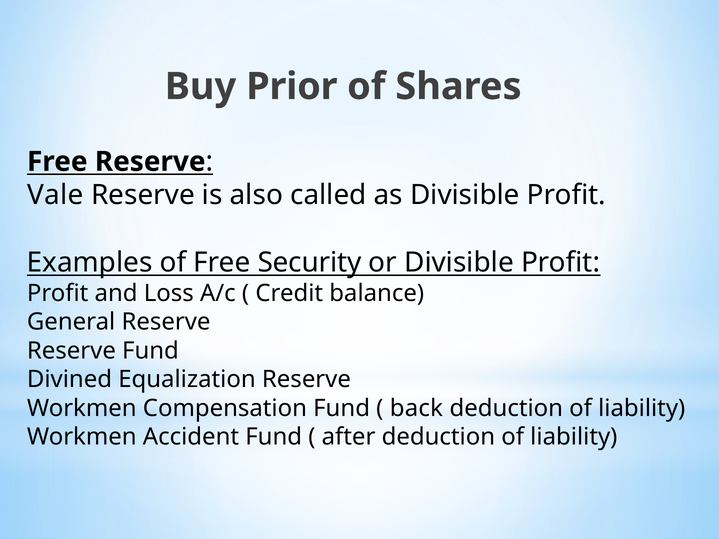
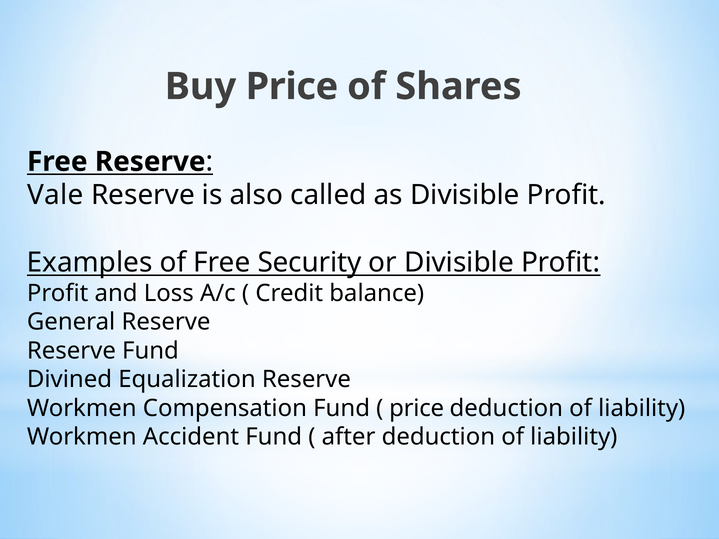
Buy Prior: Prior -> Price
back at (416, 408): back -> price
